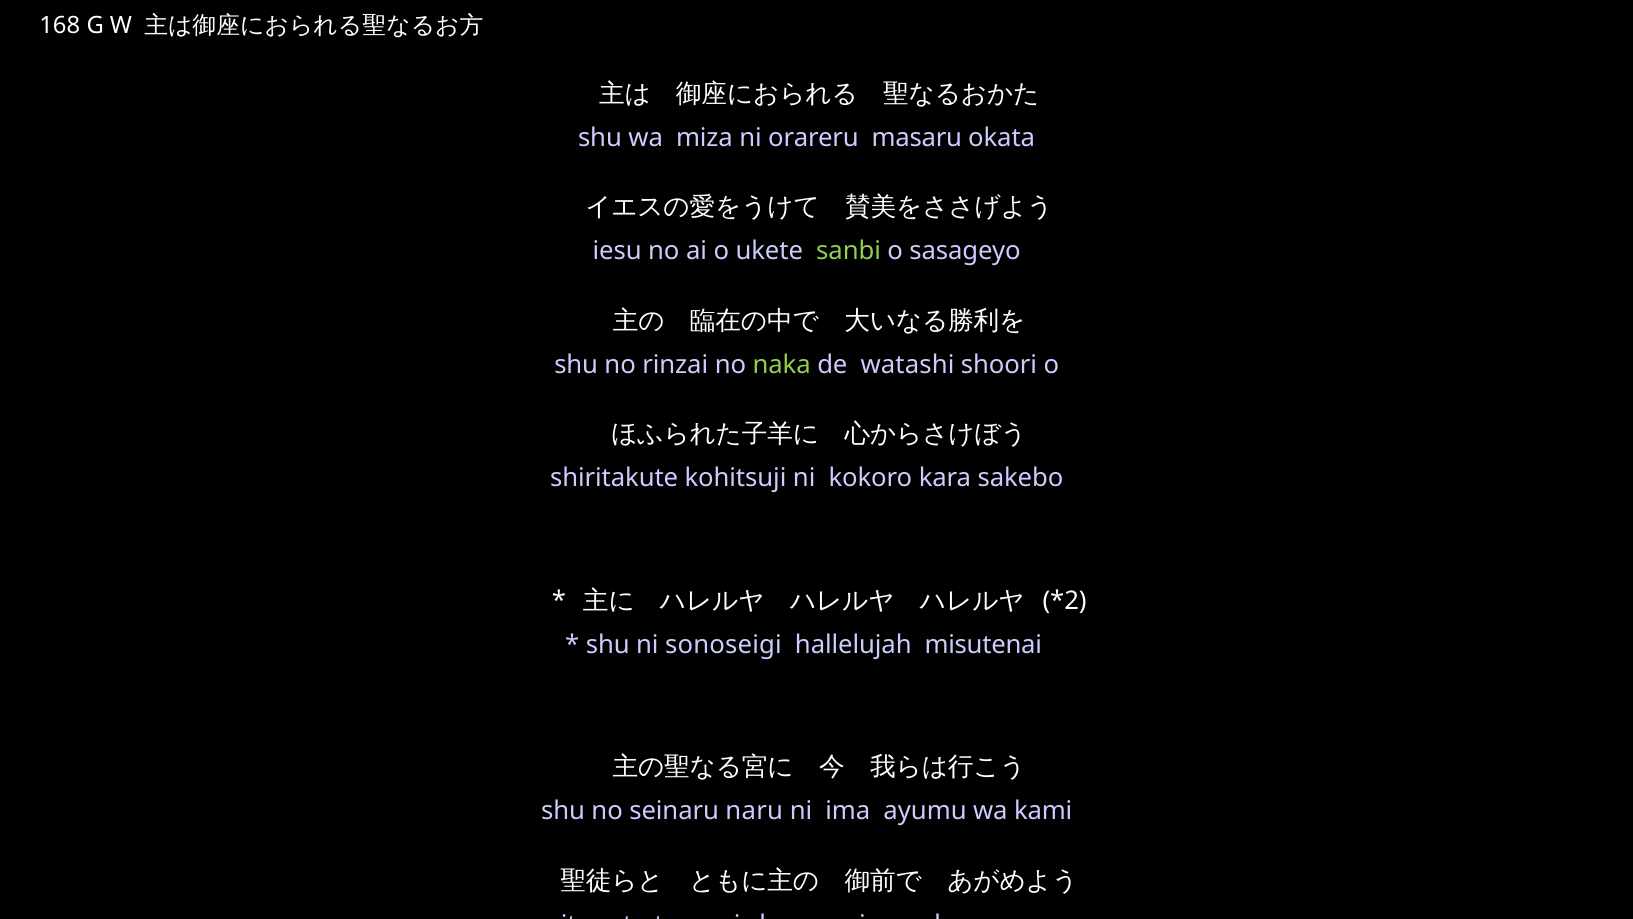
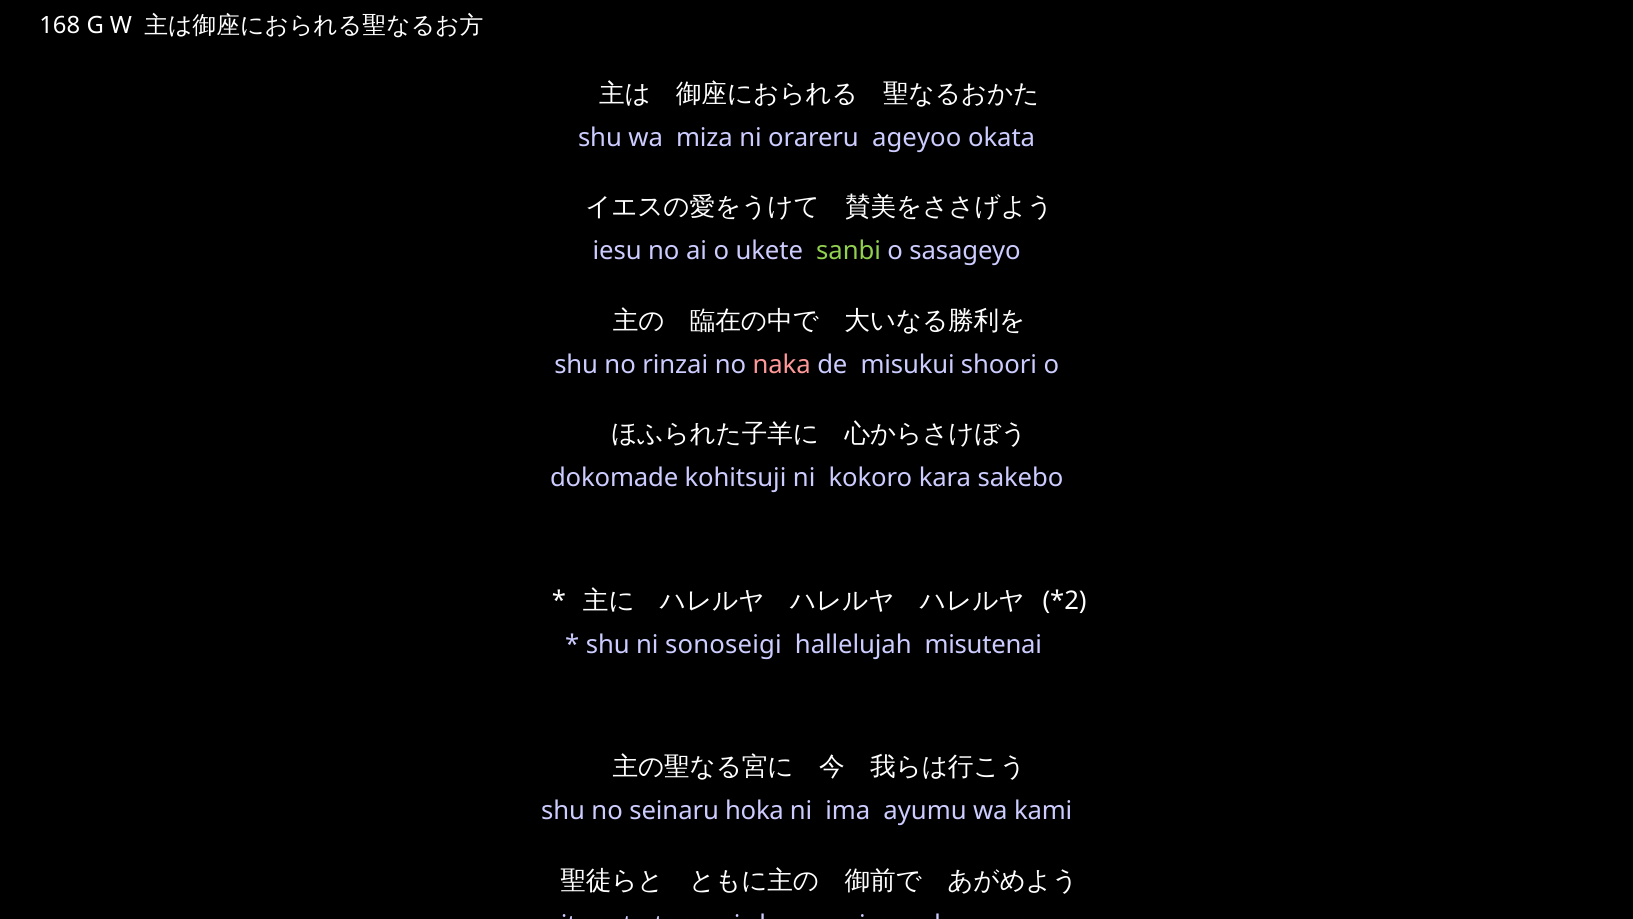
masaru: masaru -> ageyoo
naka colour: light green -> pink
watashi: watashi -> misukui
shiritakute: shiritakute -> dokomade
naru: naru -> hoka
